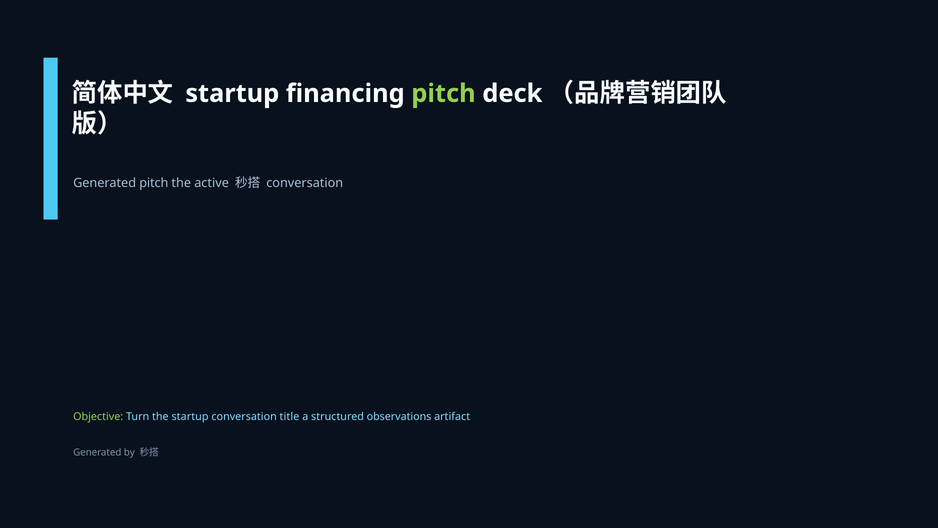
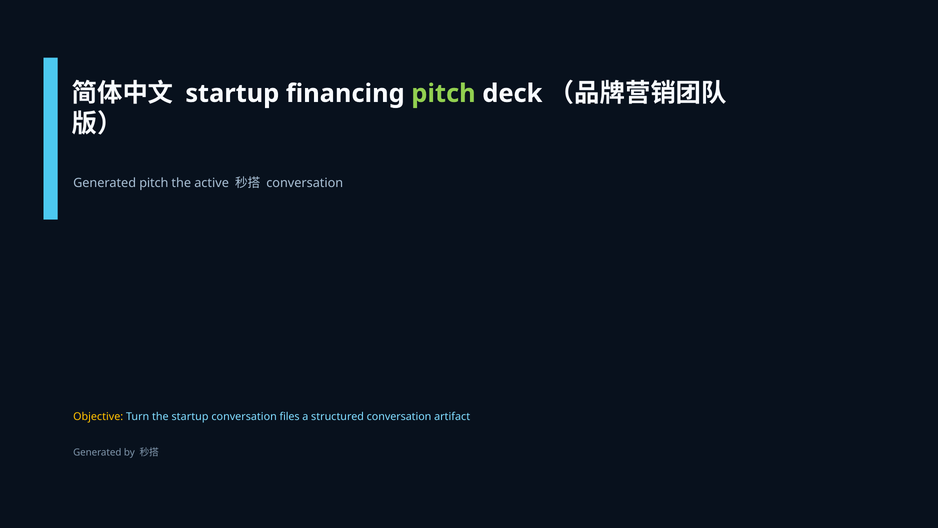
Objective colour: light green -> yellow
title: title -> files
structured observations: observations -> conversation
